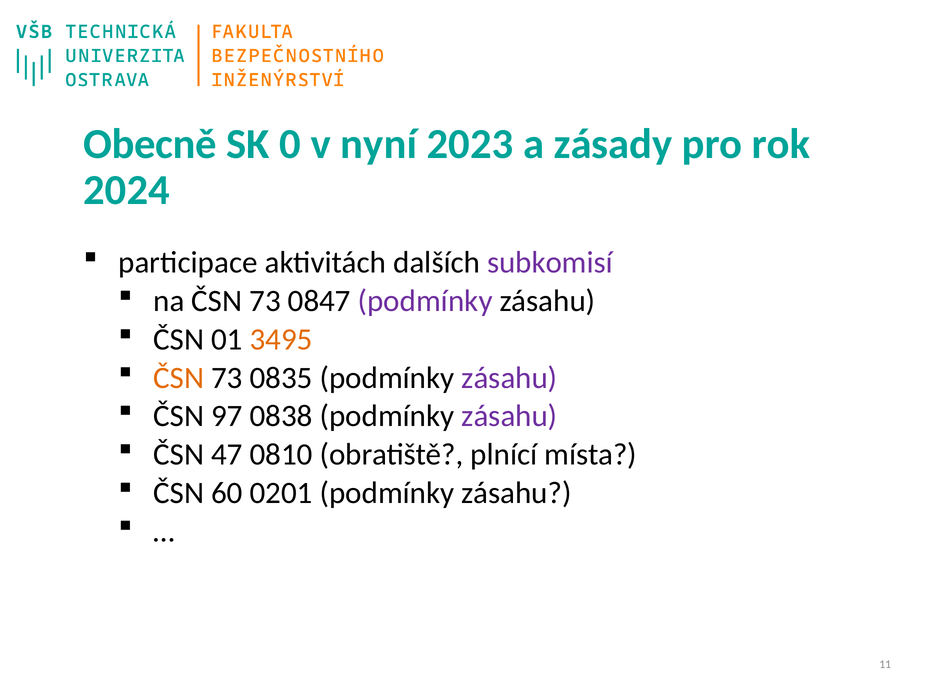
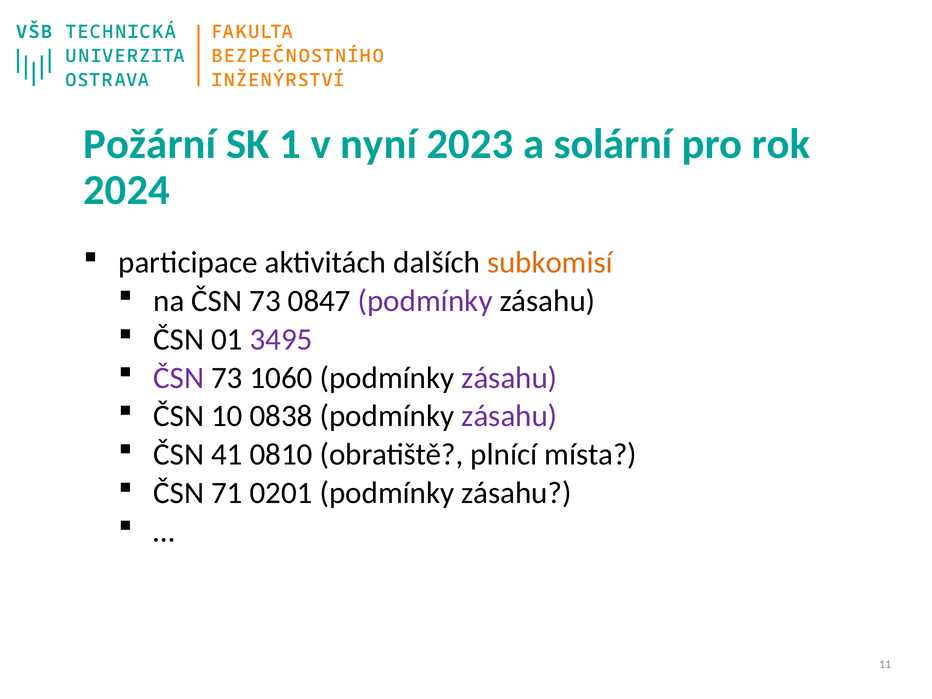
Obecně: Obecně -> Požární
0: 0 -> 1
zásady: zásady -> solární
subkomisí colour: purple -> orange
3495 colour: orange -> purple
ČSN at (179, 378) colour: orange -> purple
0835: 0835 -> 1060
97: 97 -> 10
47: 47 -> 41
60: 60 -> 71
